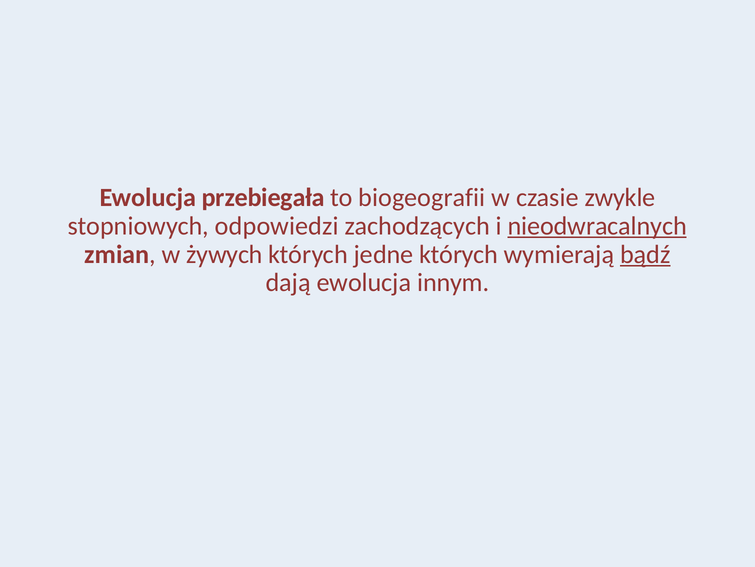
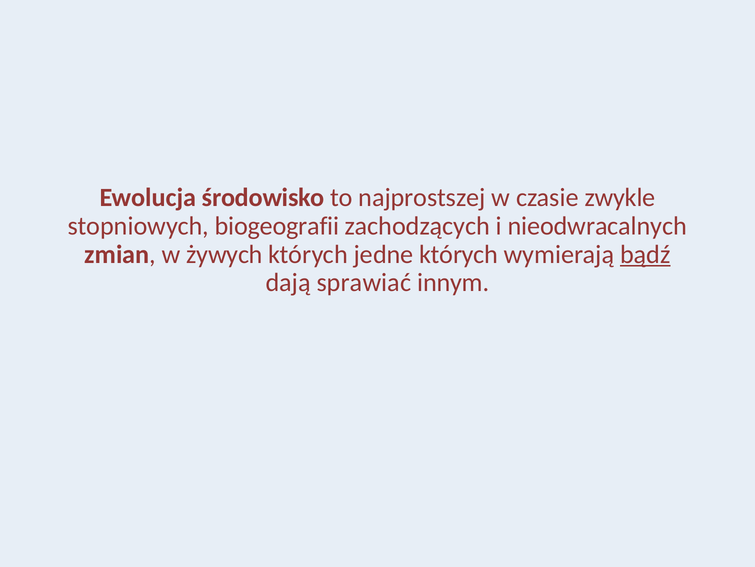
przebiegała: przebiegała -> środowisko
biogeografii: biogeografii -> najprostszej
odpowiedzi: odpowiedzi -> biogeografii
nieodwracalnych underline: present -> none
dają ewolucja: ewolucja -> sprawiać
